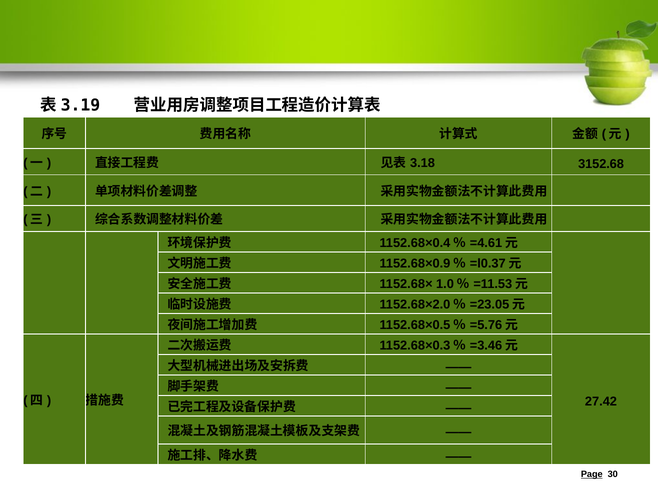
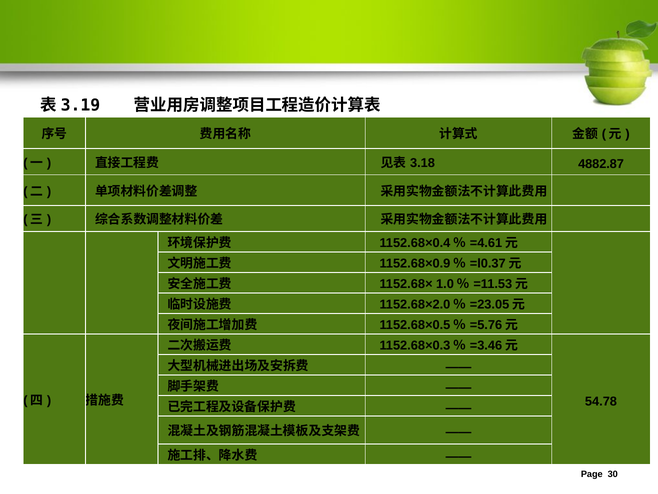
3152.68: 3152.68 -> 4882.87
27.42: 27.42 -> 54.78
Page underline: present -> none
